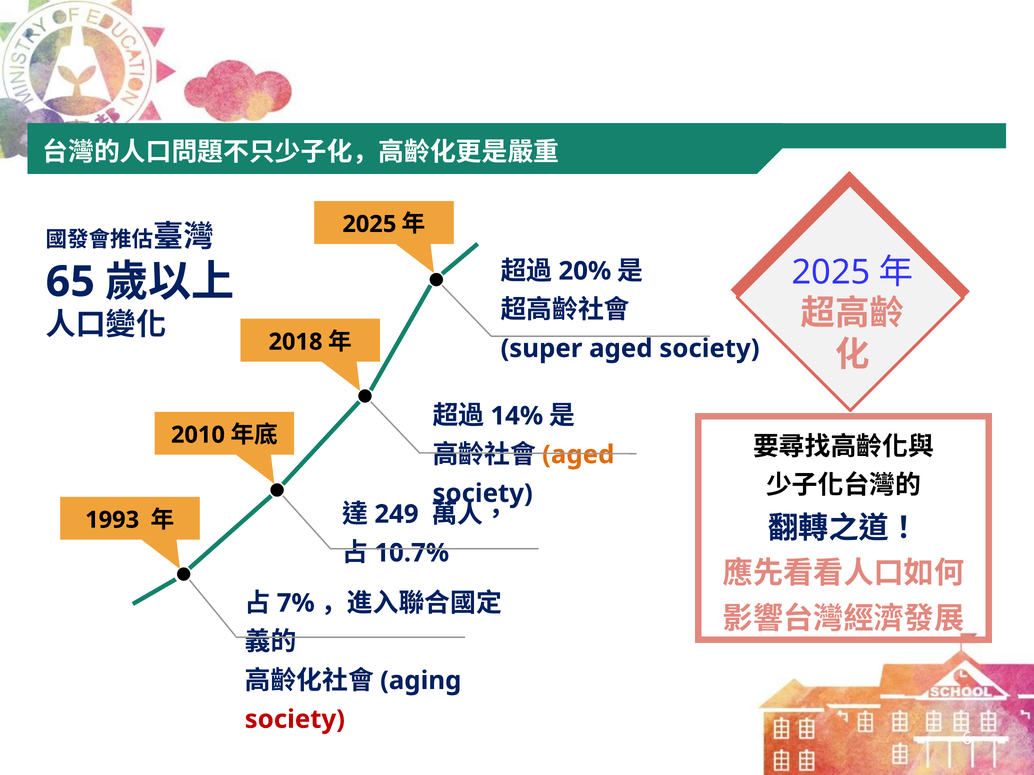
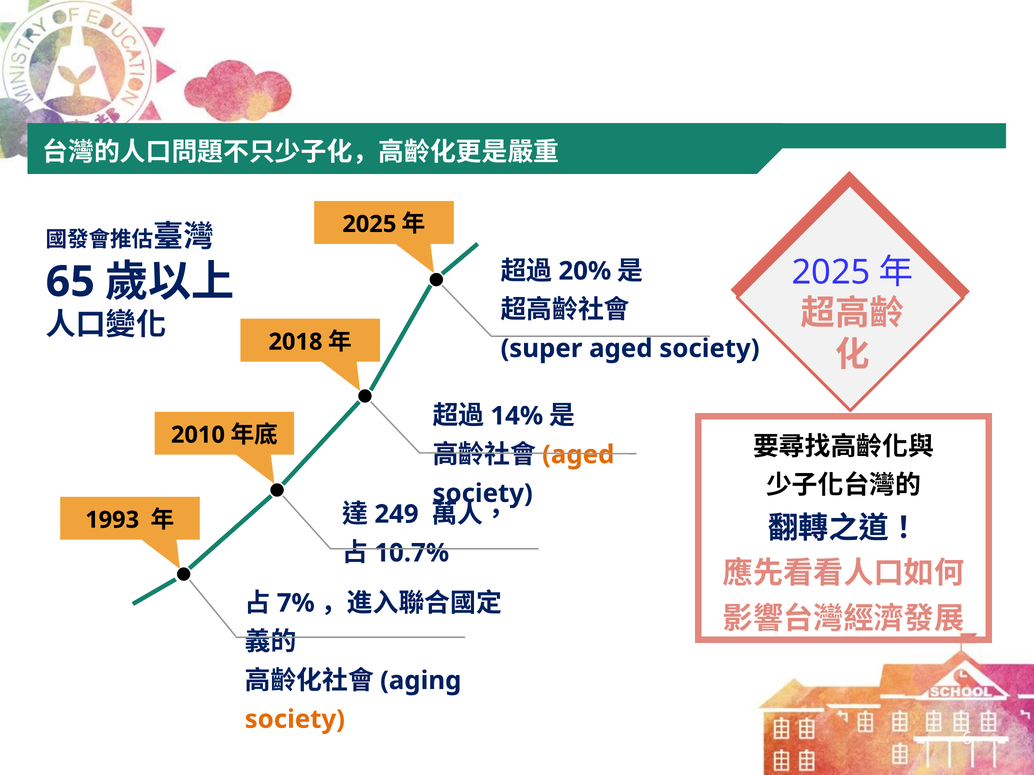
society at (295, 720) colour: red -> orange
